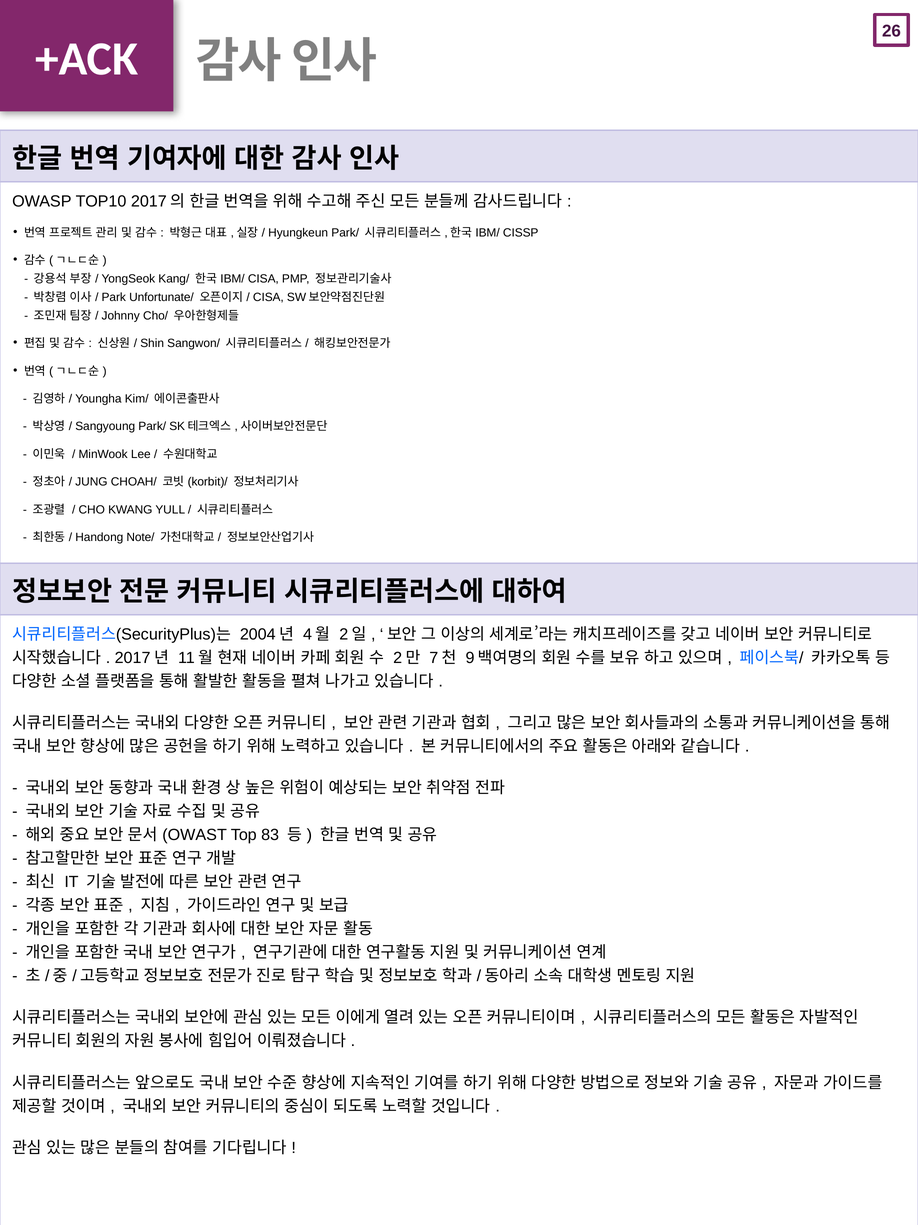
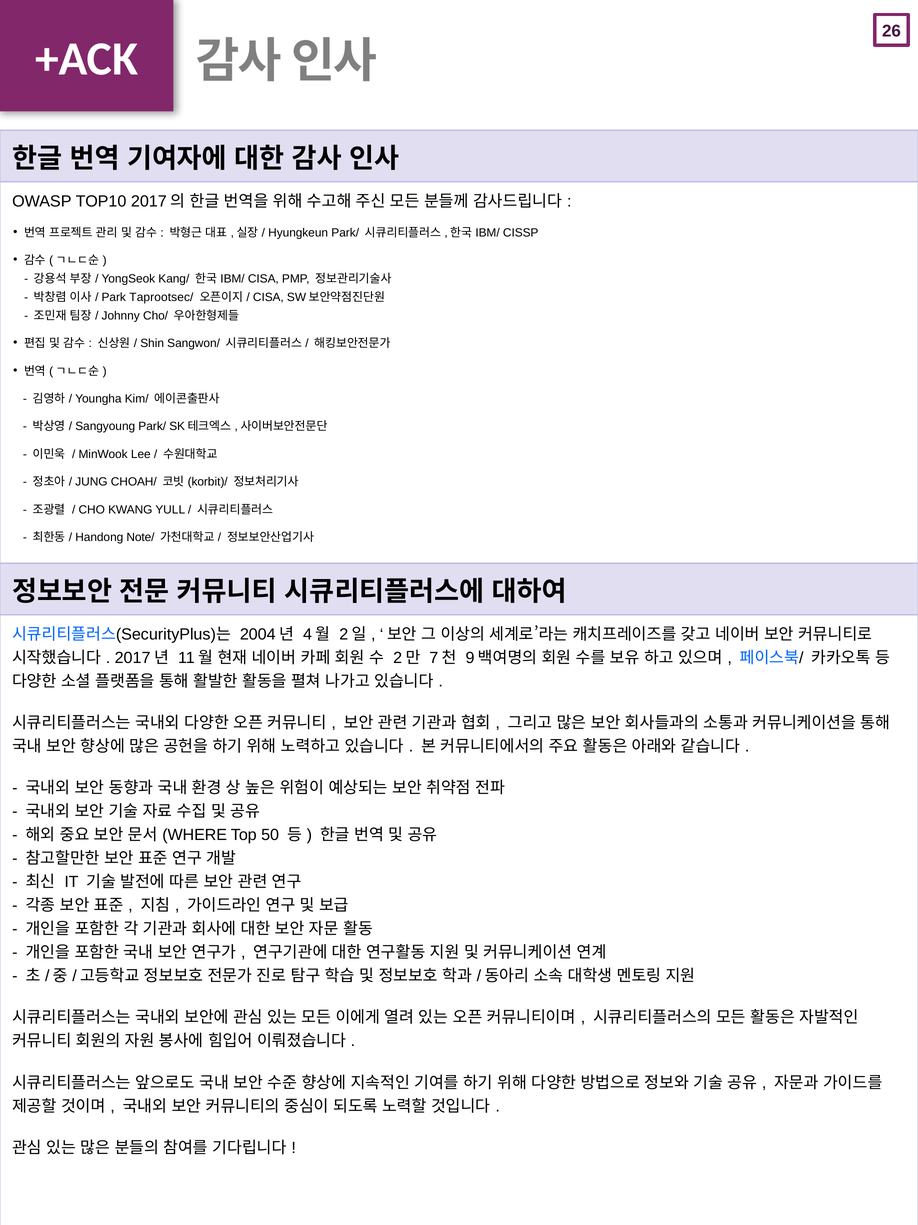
Unfortunate/: Unfortunate/ -> Taprootsec/
OWAST: OWAST -> WHERE
83: 83 -> 50
